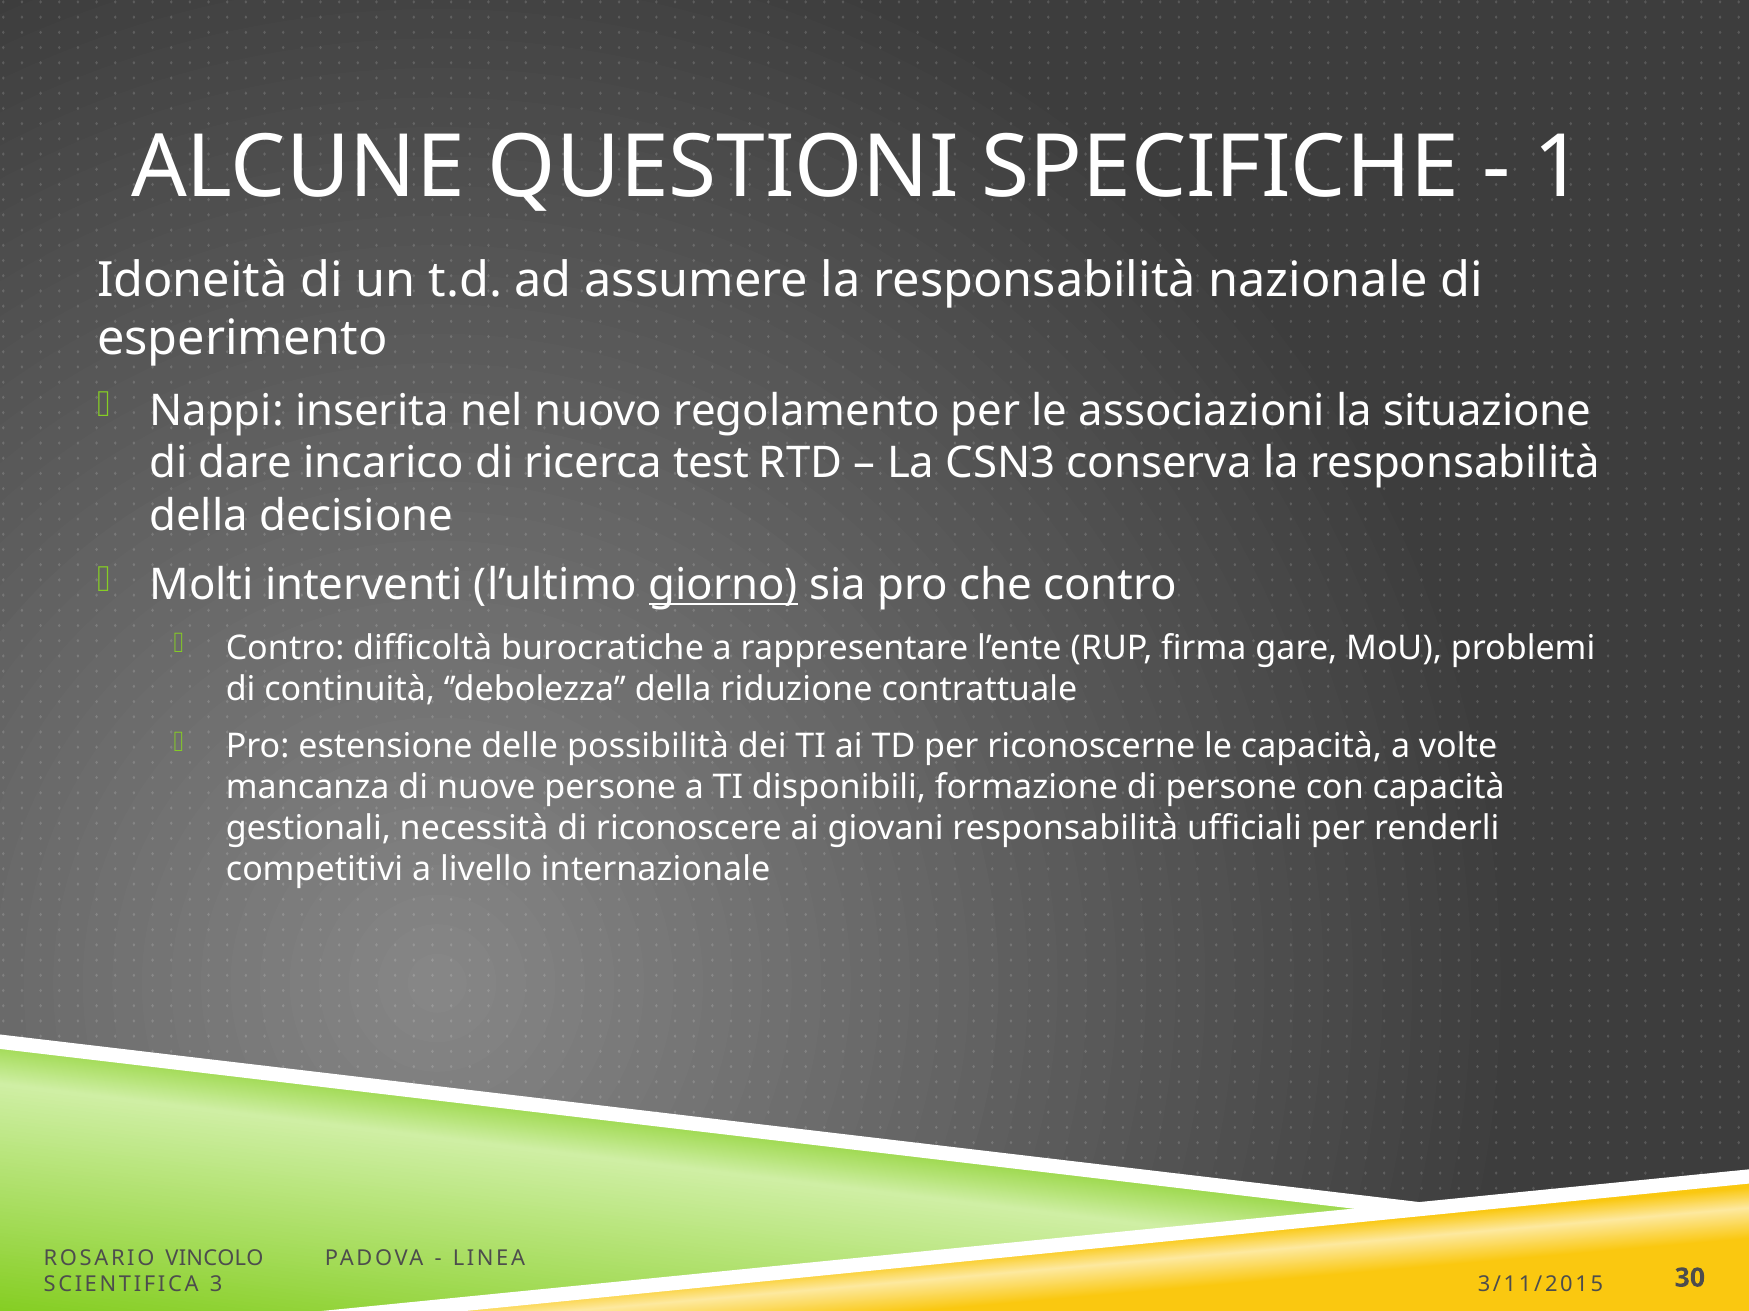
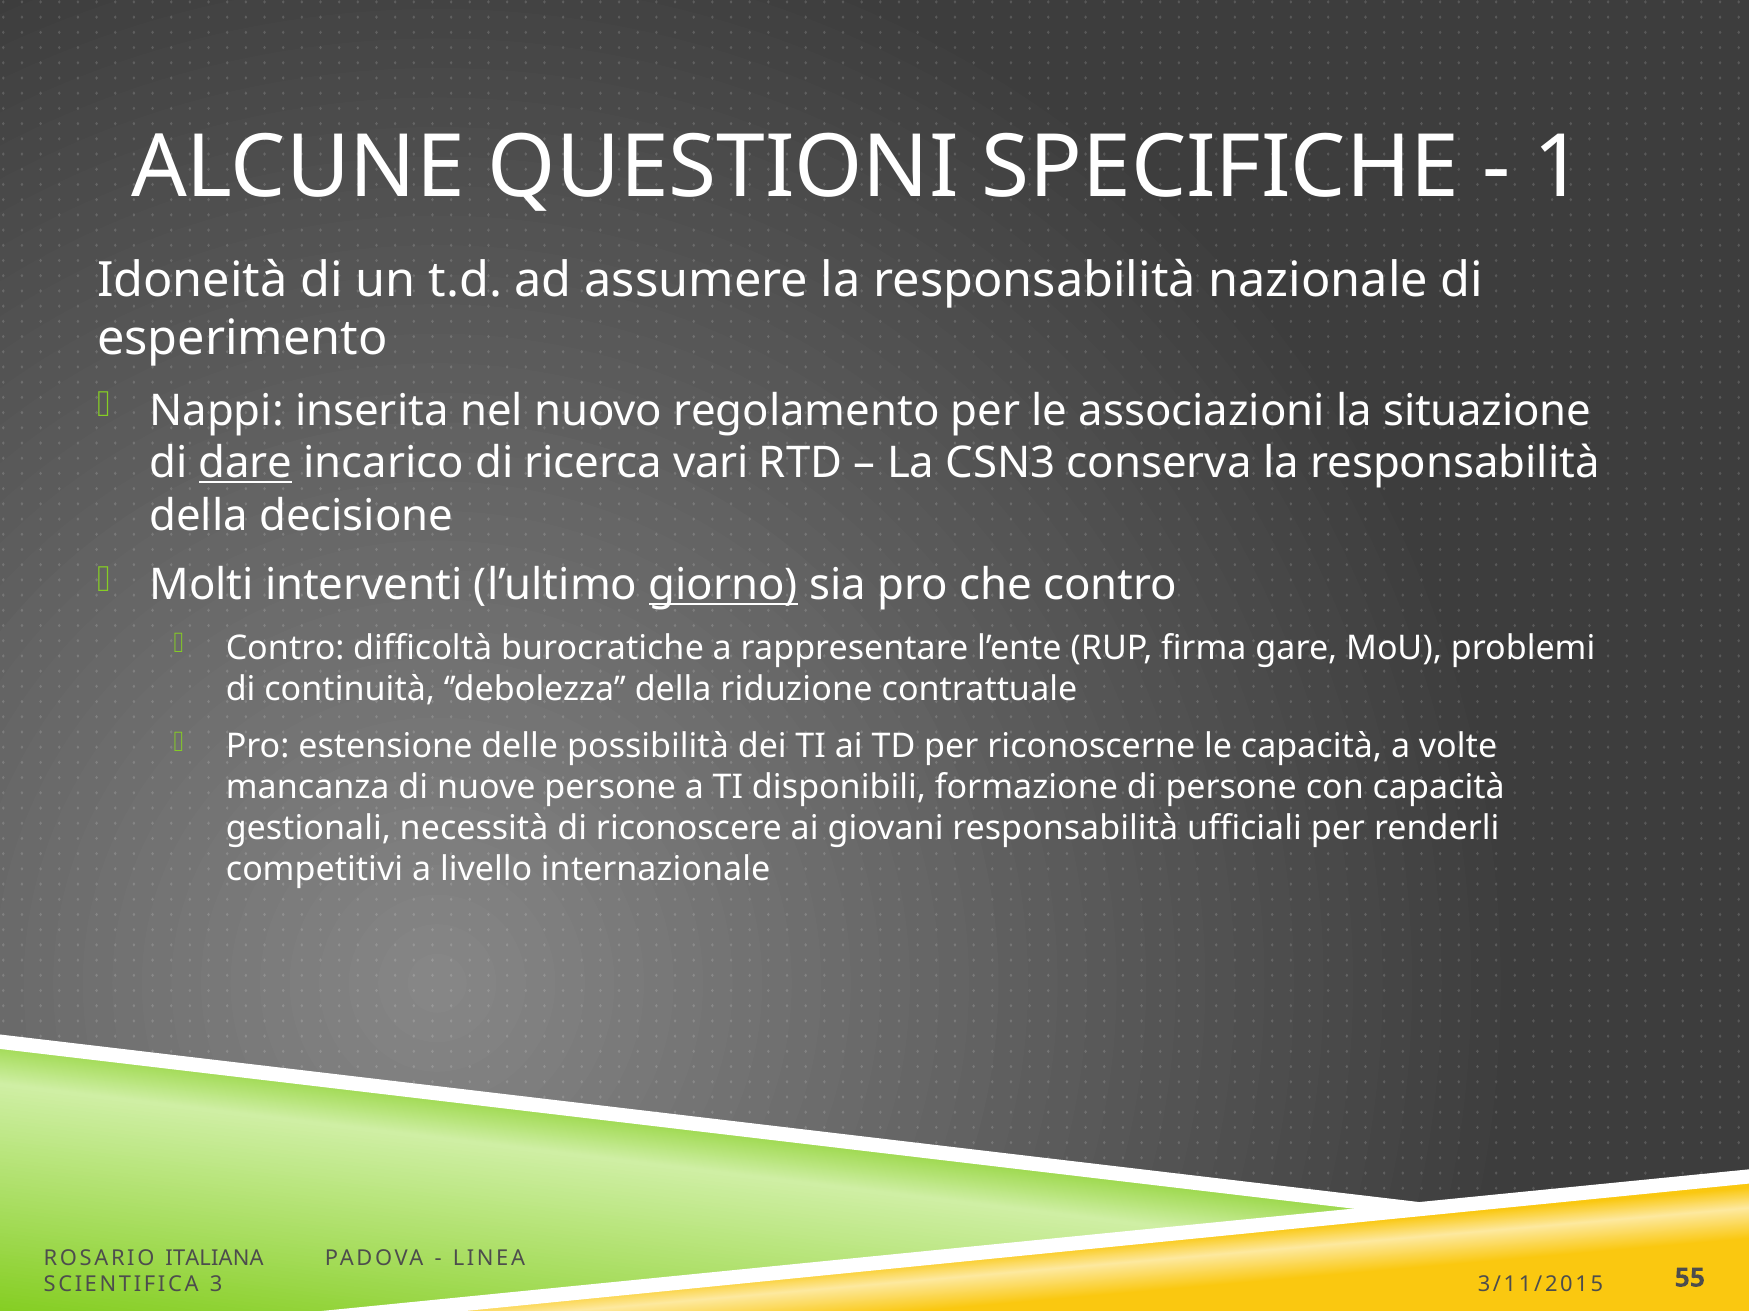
dare underline: none -> present
test: test -> vari
VINCOLO: VINCOLO -> ITALIANA
30: 30 -> 55
